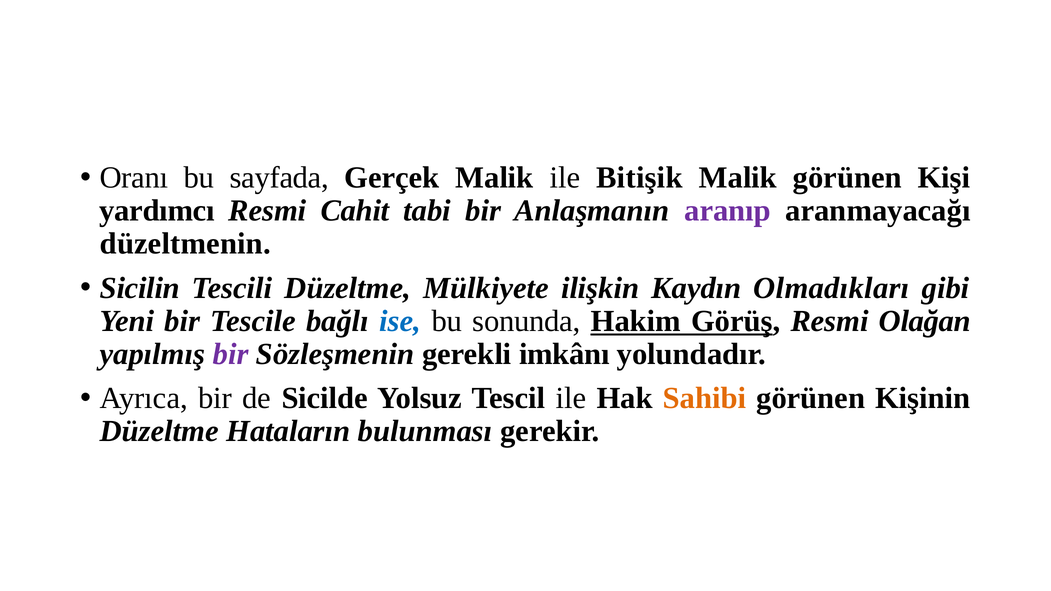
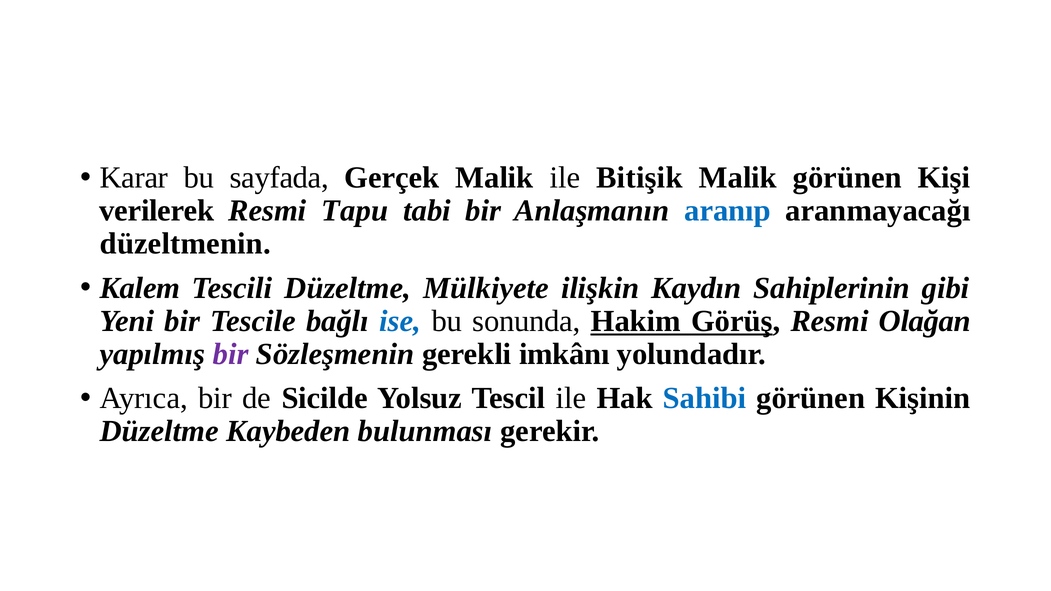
Oranı: Oranı -> Karar
yardımcı: yardımcı -> verilerek
Cahit: Cahit -> Tapu
aranıp colour: purple -> blue
Sicilin: Sicilin -> Kalem
Olmadıkları: Olmadıkları -> Sahiplerinin
Sahibi colour: orange -> blue
Hataların: Hataların -> Kaybeden
